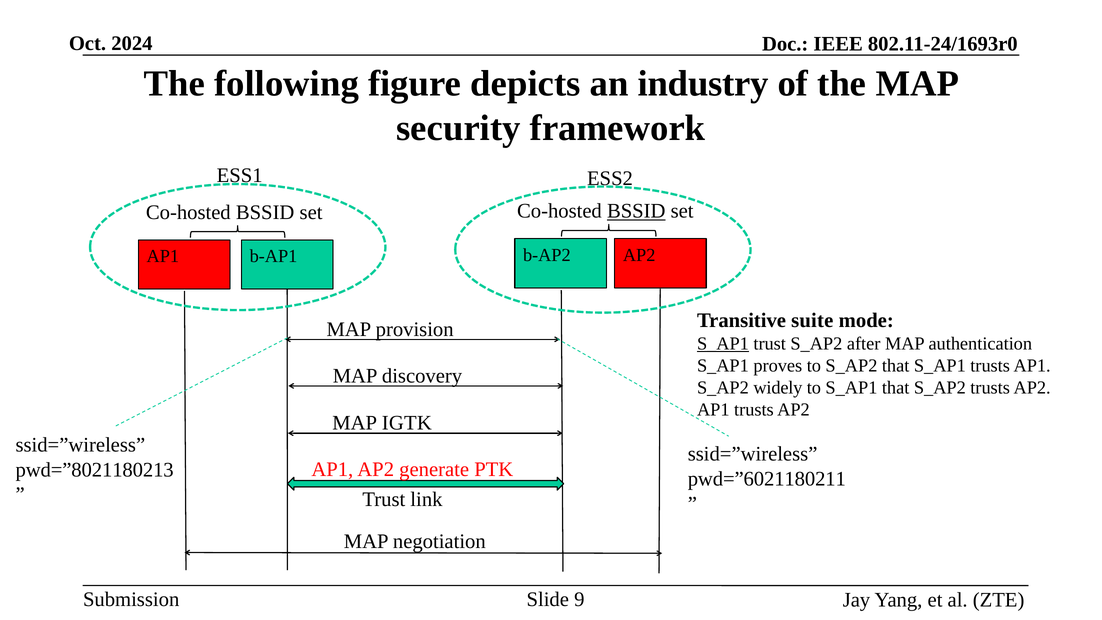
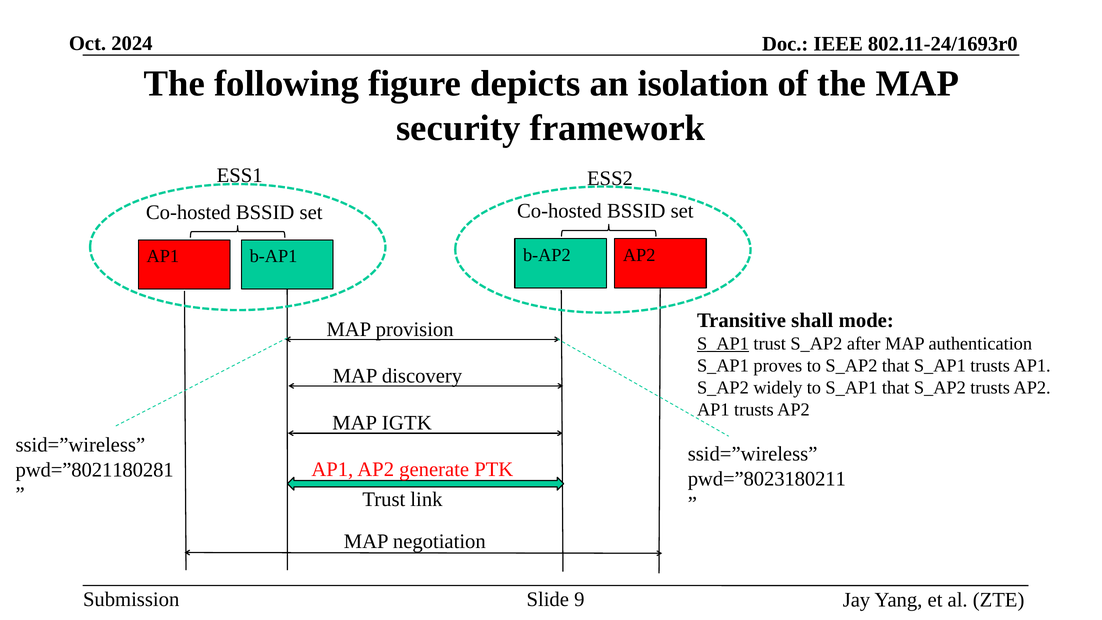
industry: industry -> isolation
BSSID at (636, 211) underline: present -> none
suite: suite -> shall
pwd=”8021180213: pwd=”8021180213 -> pwd=”8021180281
pwd=”6021180211: pwd=”6021180211 -> pwd=”8023180211
